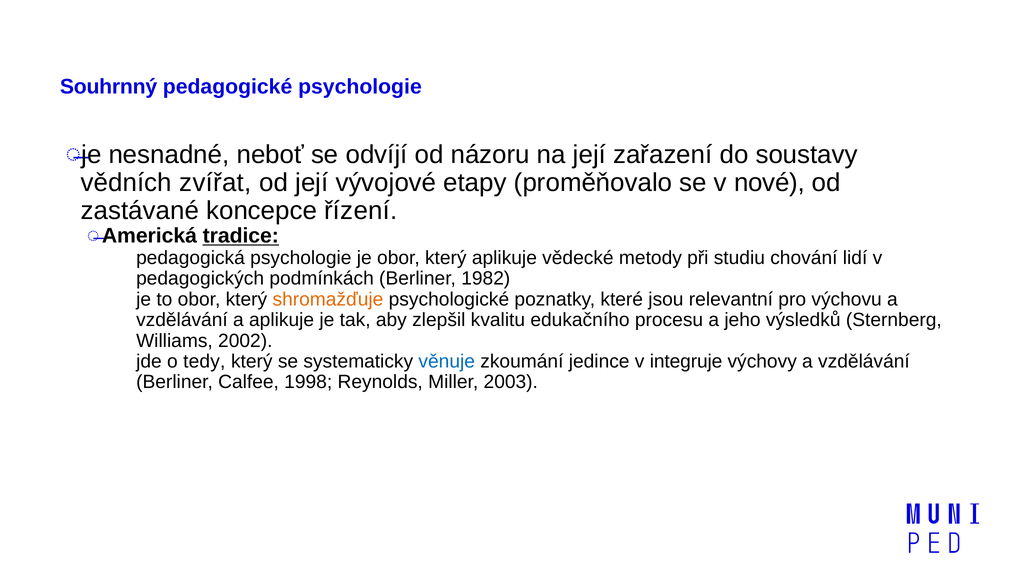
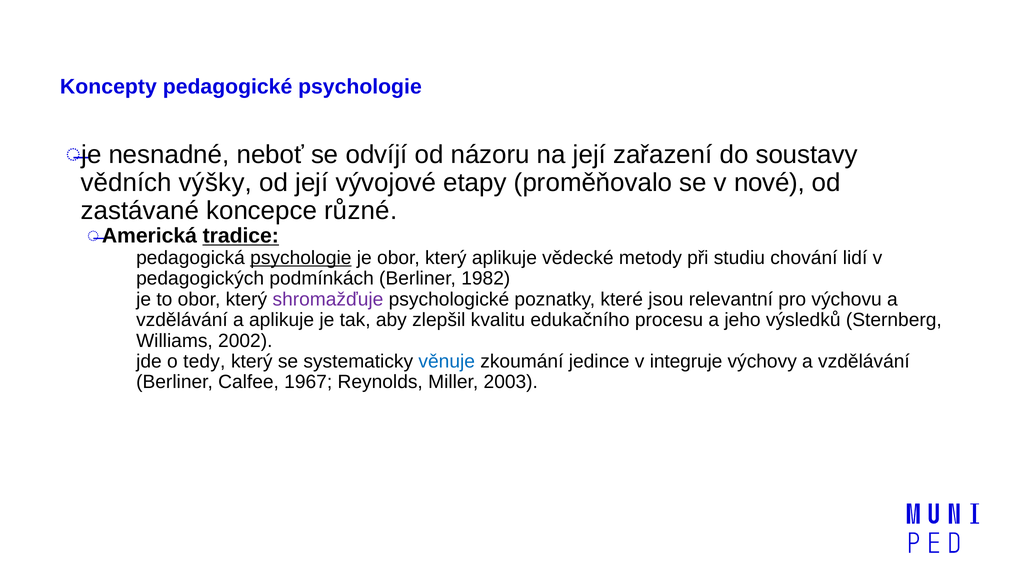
Souhrnný: Souhrnný -> Koncepty
zvířat: zvířat -> výšky
řízení: řízení -> různé
psychologie at (301, 258) underline: none -> present
shromažďuje colour: orange -> purple
1998: 1998 -> 1967
